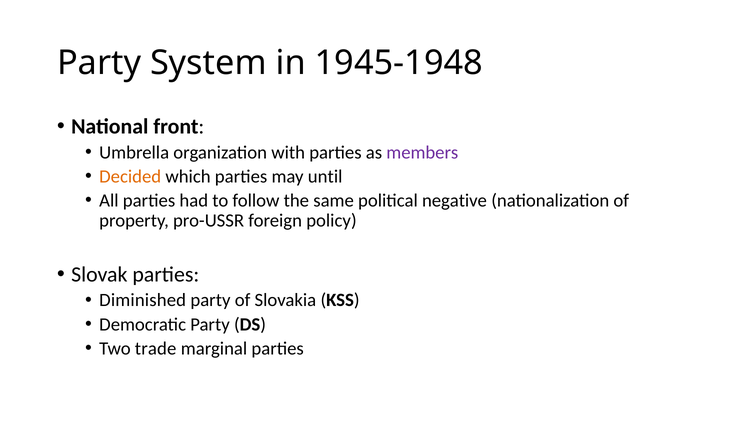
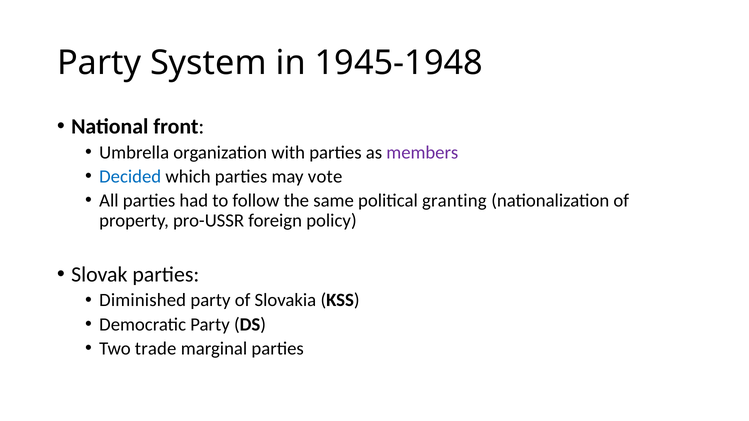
Decided colour: orange -> blue
until: until -> vote
negative: negative -> granting
